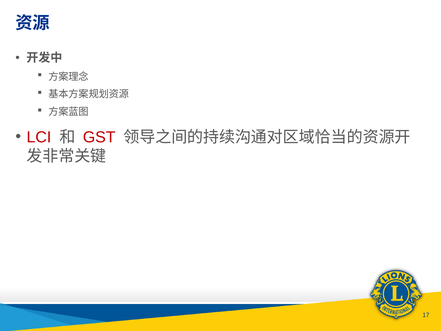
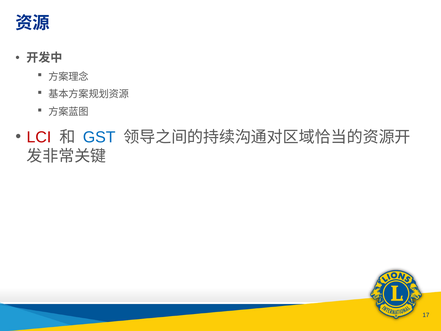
GST colour: red -> blue
